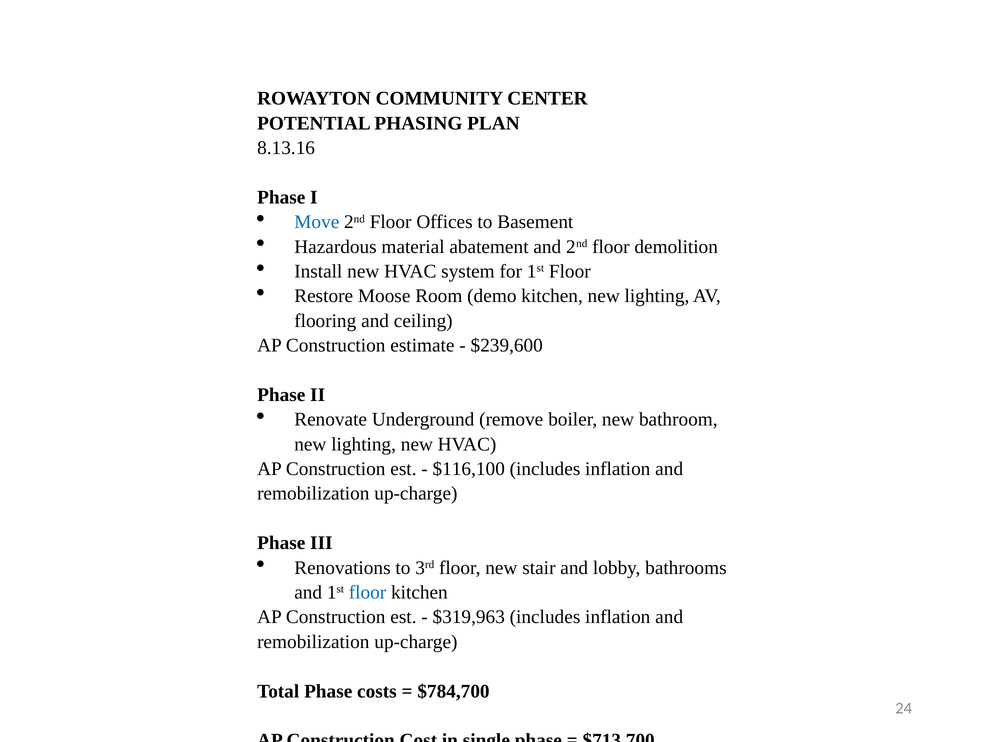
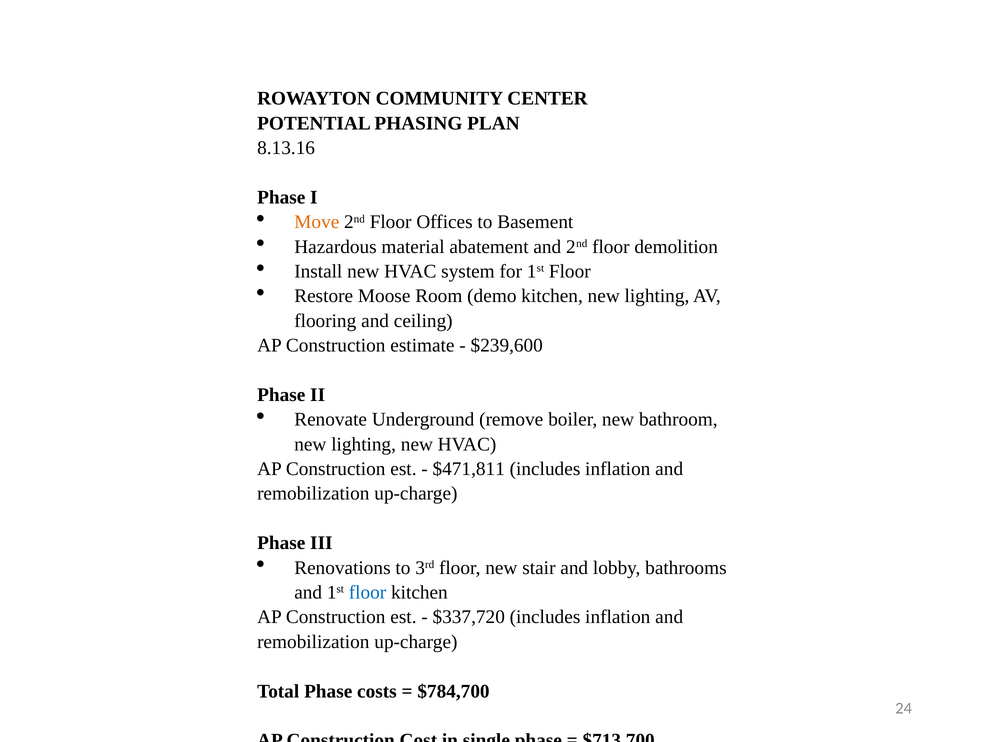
Move colour: blue -> orange
$116,100: $116,100 -> $471,811
$319,963: $319,963 -> $337,720
